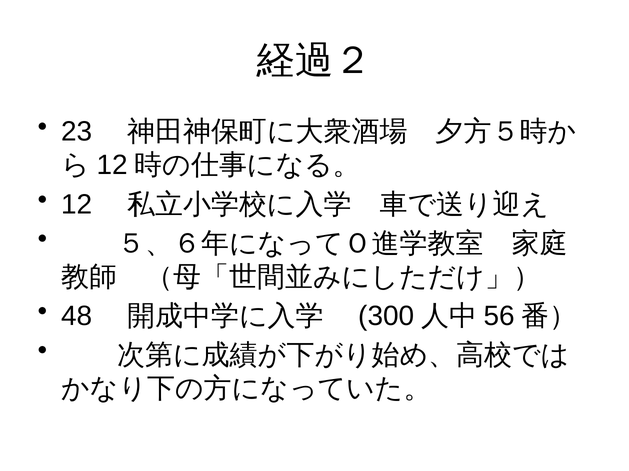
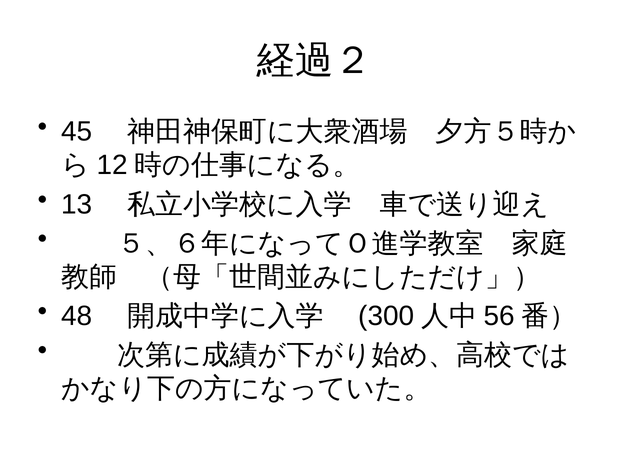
23: 23 -> 45
12 at (77, 205): 12 -> 13
